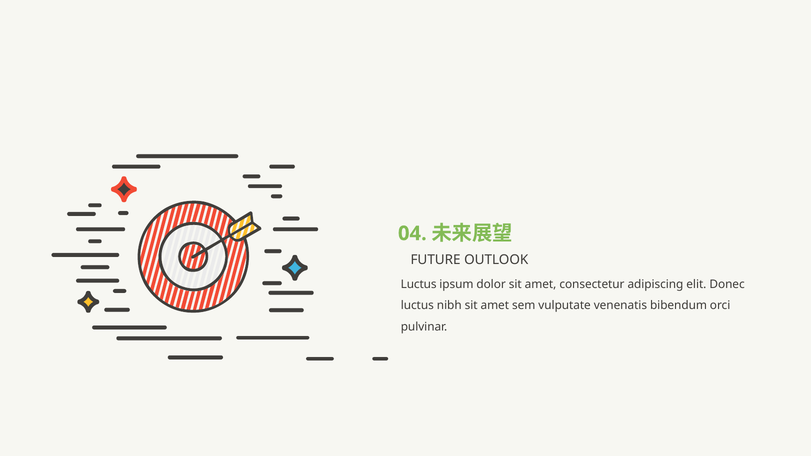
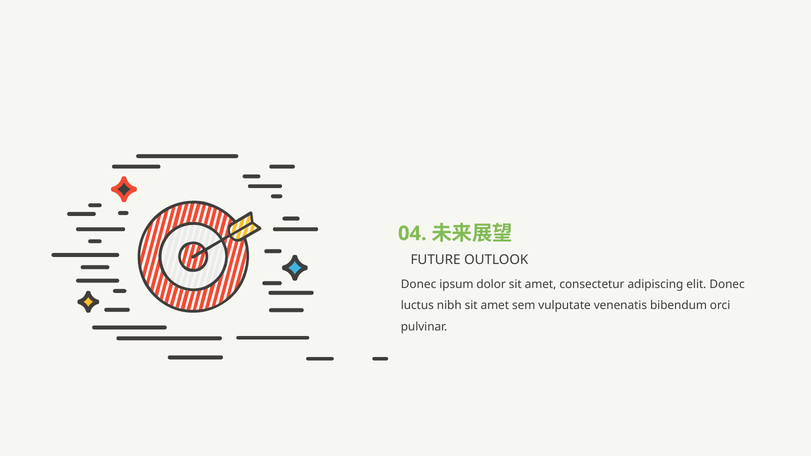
Luctus at (419, 284): Luctus -> Donec
